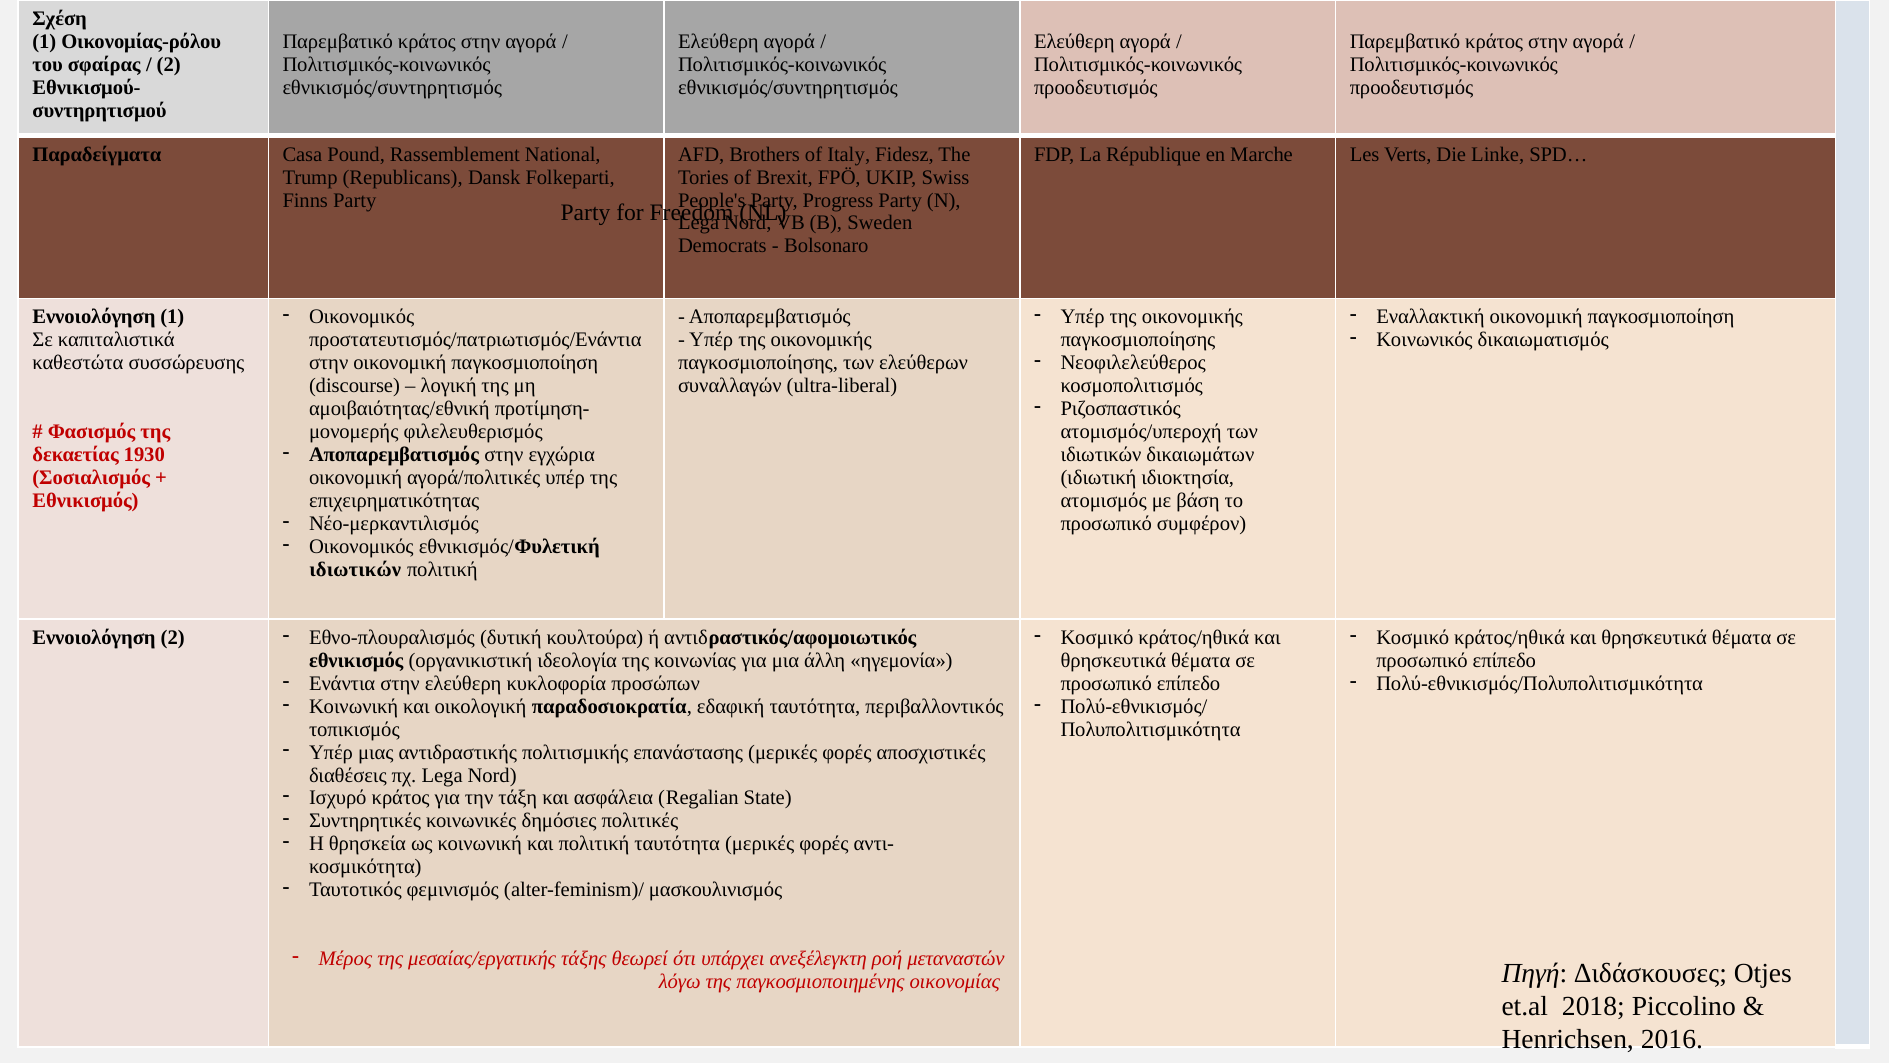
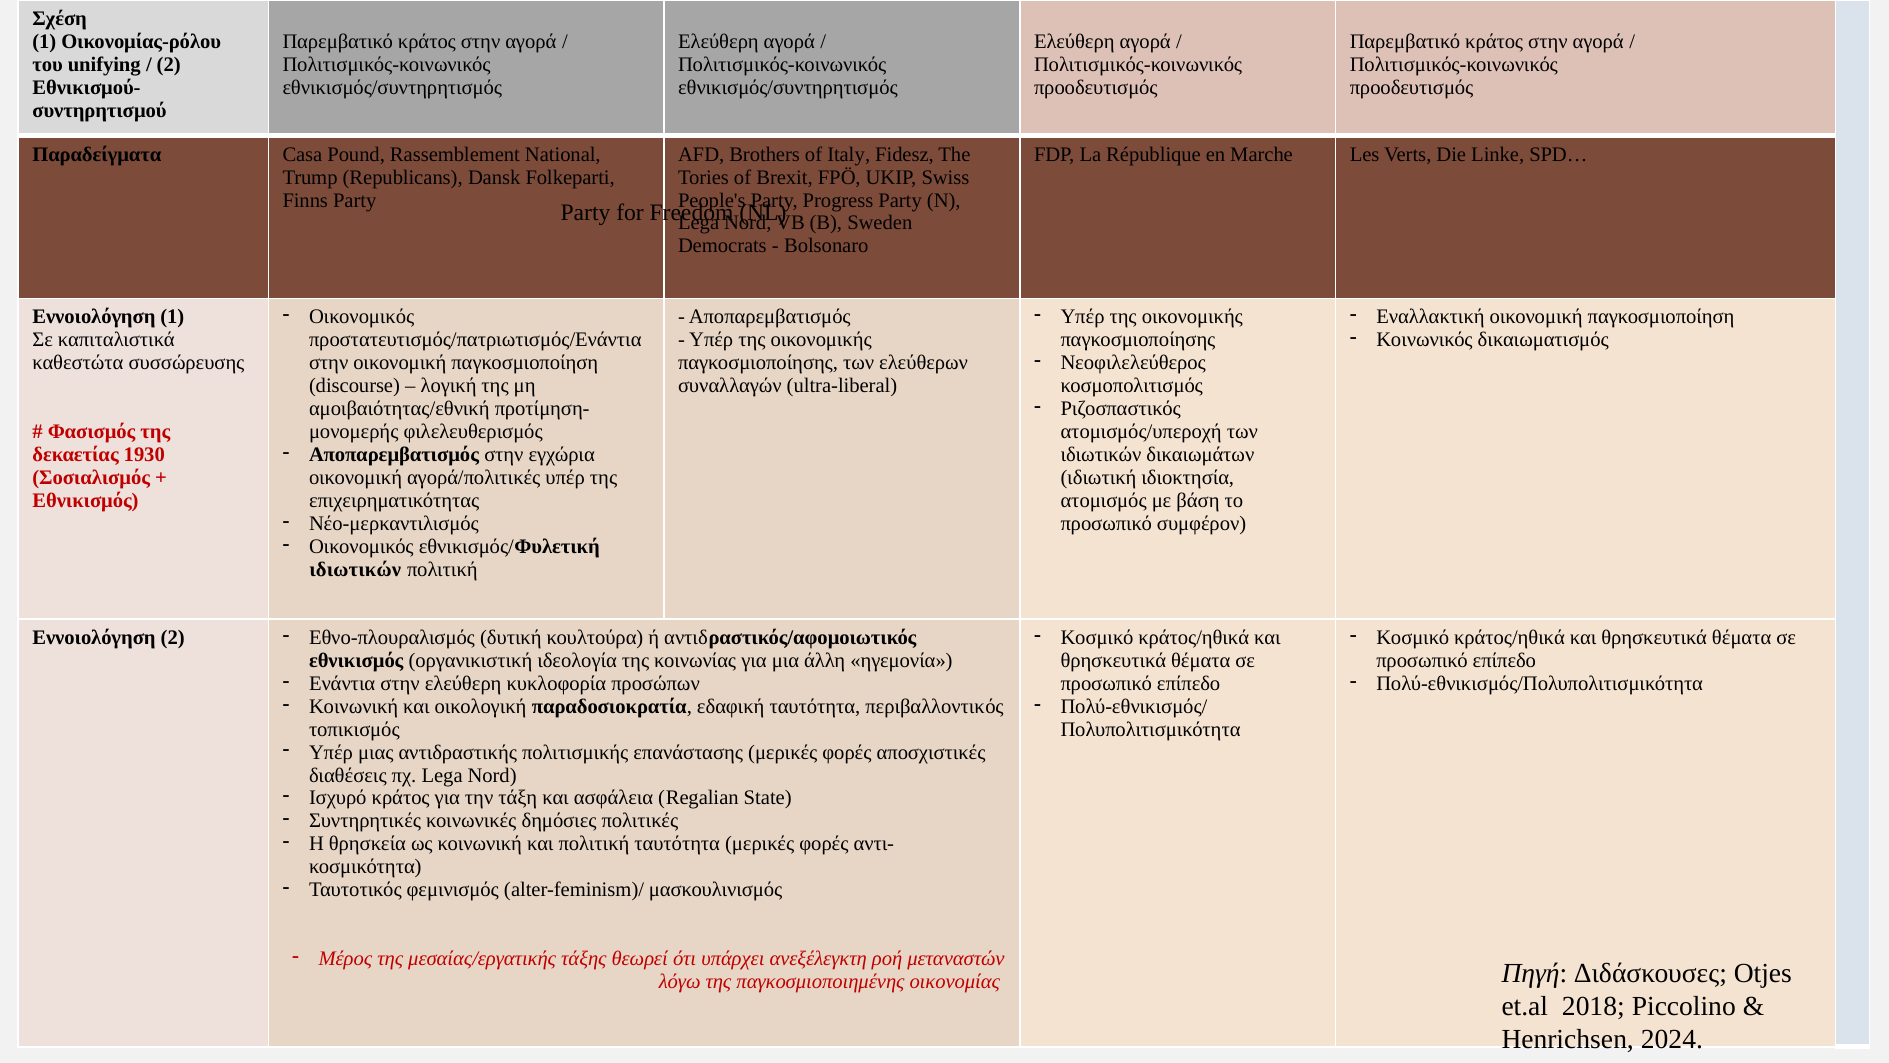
σφαίρας: σφαίρας -> unifying
2016: 2016 -> 2024
